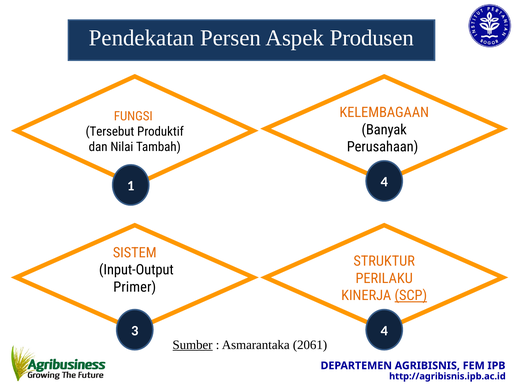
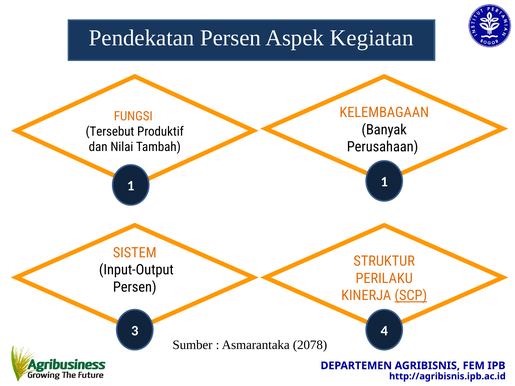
Produsen: Produsen -> Kegiatan
1 4: 4 -> 1
Primer at (135, 287): Primer -> Persen
Sumber underline: present -> none
2061: 2061 -> 2078
